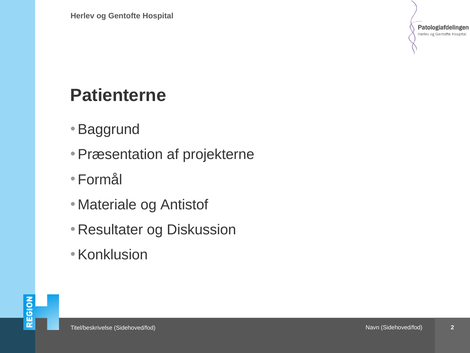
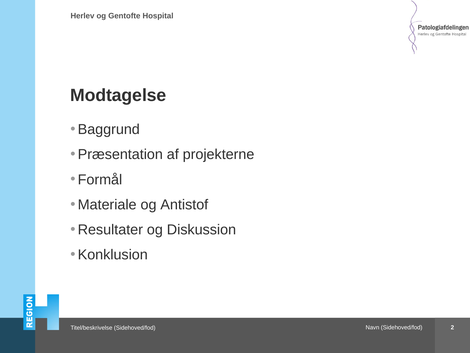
Patienterne: Patienterne -> Modtagelse
